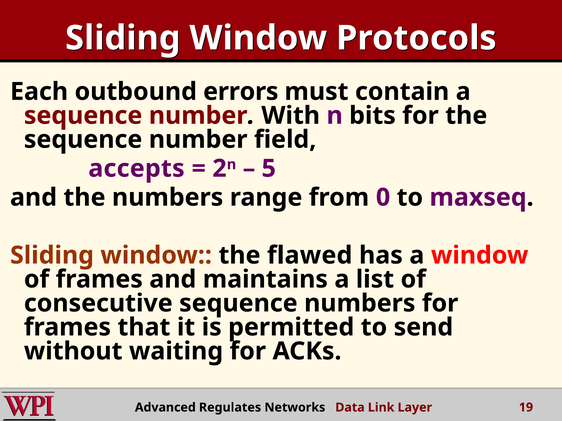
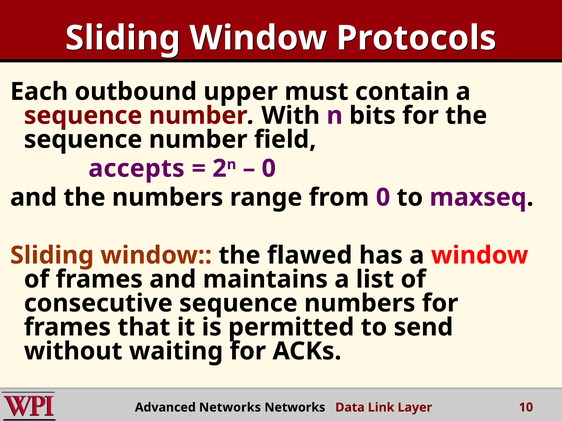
errors: errors -> upper
5 at (269, 169): 5 -> 0
Advanced Regulates: Regulates -> Networks
19: 19 -> 10
